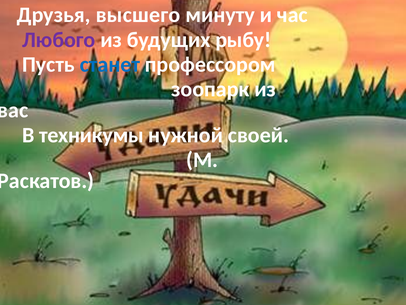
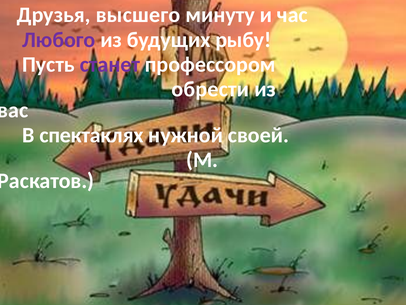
станет colour: blue -> purple
зоопарк: зоопарк -> обрести
техникумы: техникумы -> спектаклях
